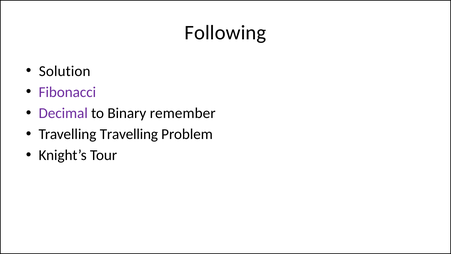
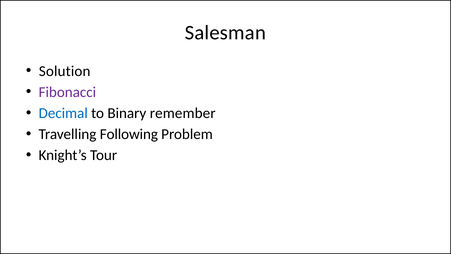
Following: Following -> Salesman
Decimal colour: purple -> blue
Travelling Travelling: Travelling -> Following
